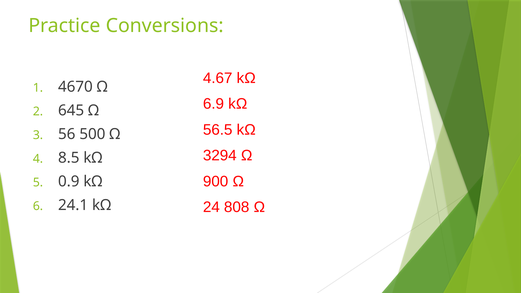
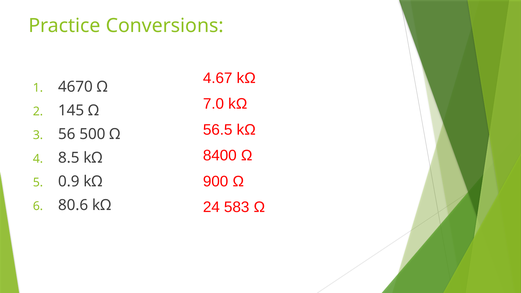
6.9: 6.9 -> 7.0
645: 645 -> 145
3294: 3294 -> 8400
808: 808 -> 583
24.1: 24.1 -> 80.6
